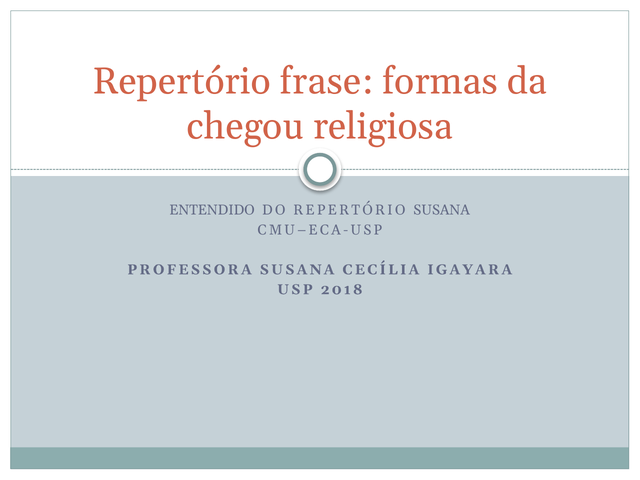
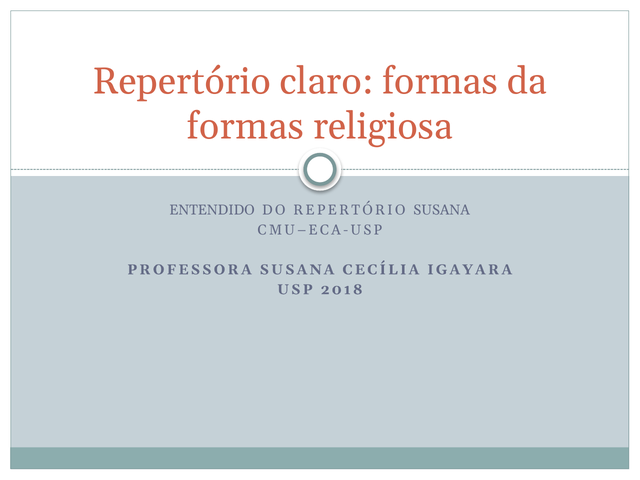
frase: frase -> claro
chegou at (245, 126): chegou -> formas
